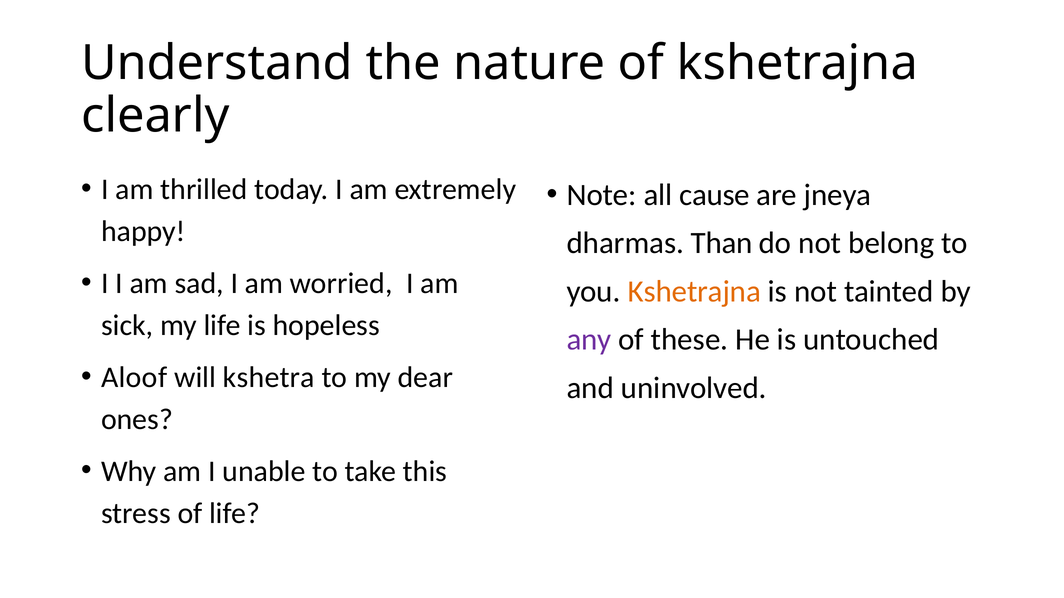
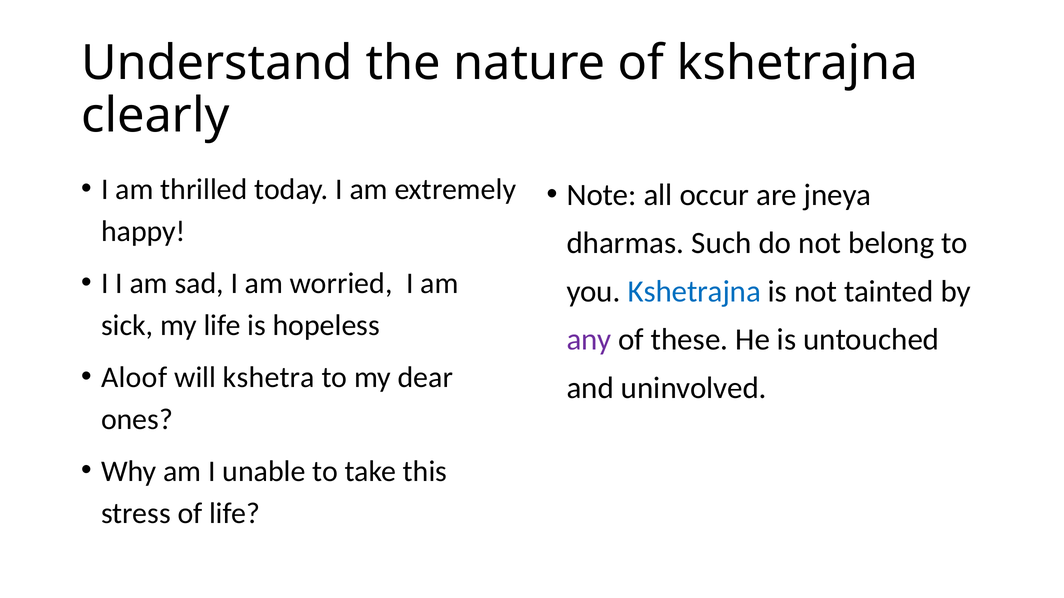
cause: cause -> occur
Than: Than -> Such
Kshetrajna at (694, 292) colour: orange -> blue
